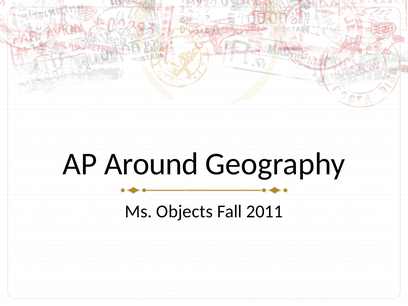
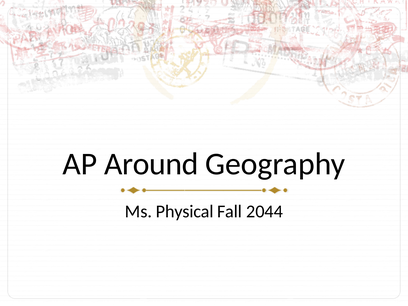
Objects: Objects -> Physical
2011: 2011 -> 2044
